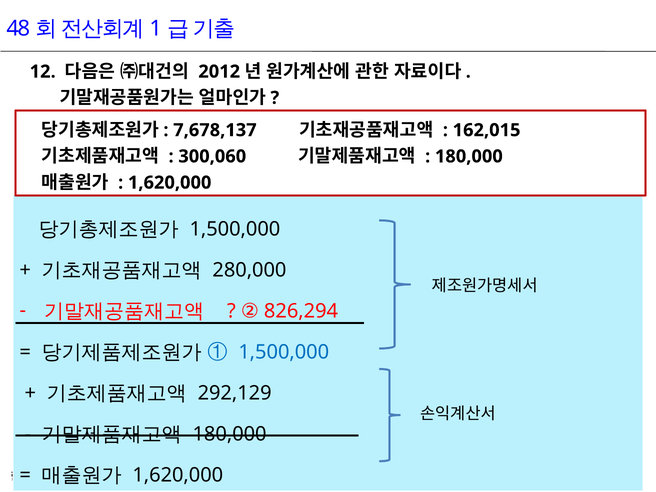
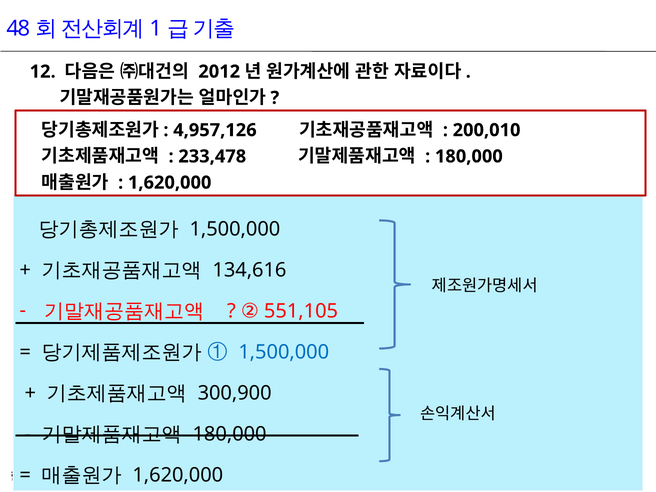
7,678,137: 7,678,137 -> 4,957,126
162,015: 162,015 -> 200,010
300,060: 300,060 -> 233,478
280,000: 280,000 -> 134,616
826,294: 826,294 -> 551,105
292,129: 292,129 -> 300,900
